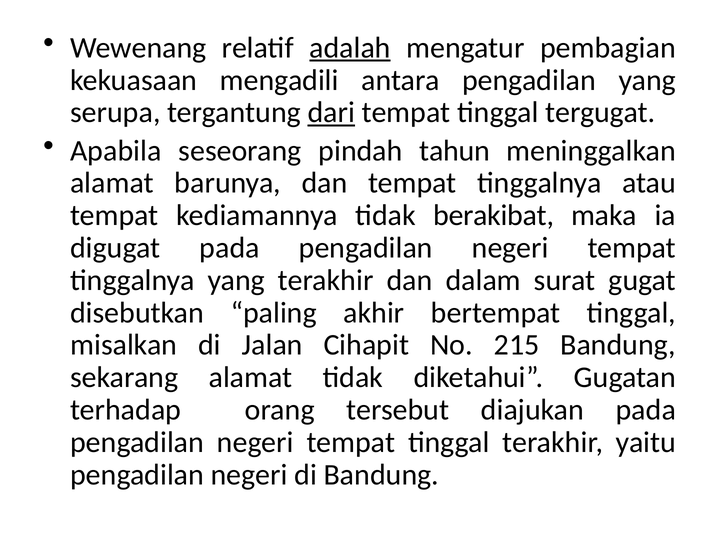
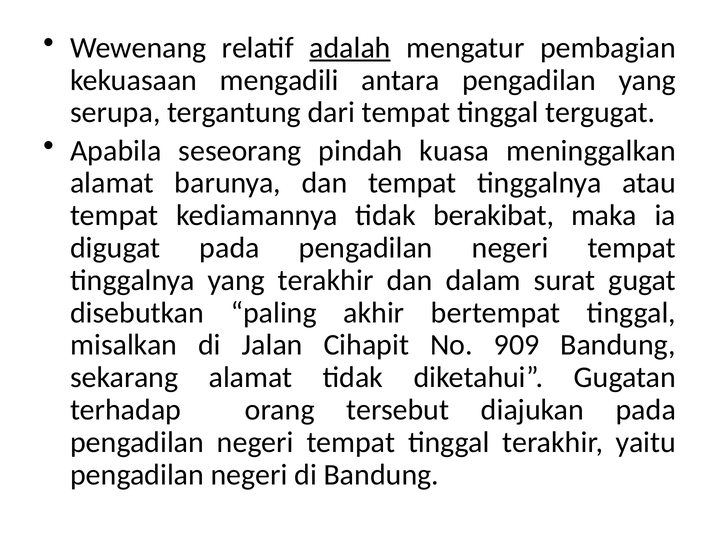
dari underline: present -> none
tahun: tahun -> kuasa
215: 215 -> 909
